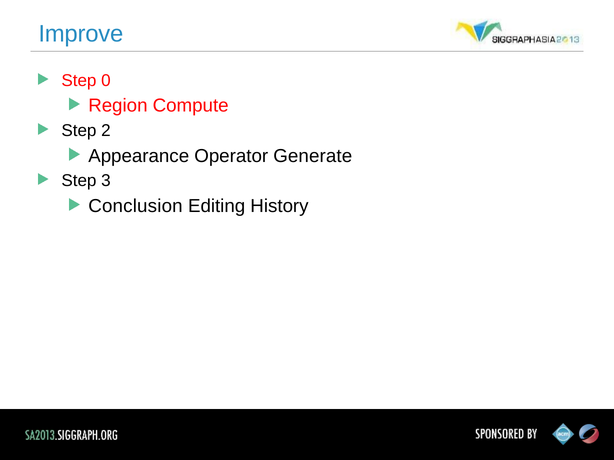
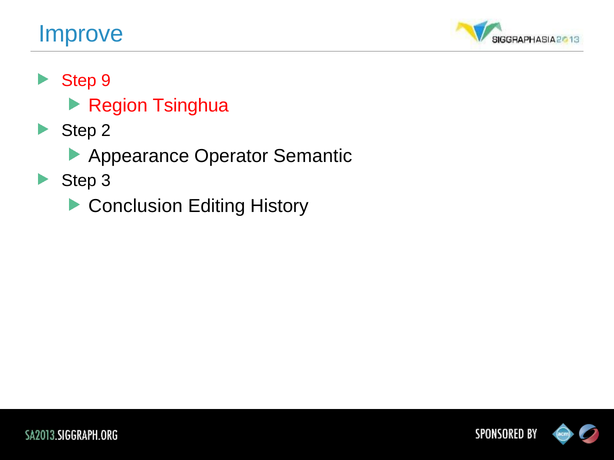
0: 0 -> 9
Compute: Compute -> Tsinghua
Generate: Generate -> Semantic
